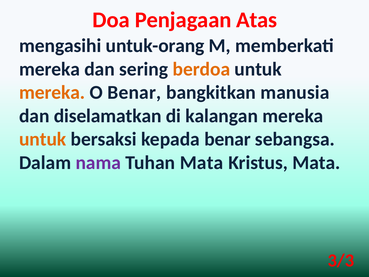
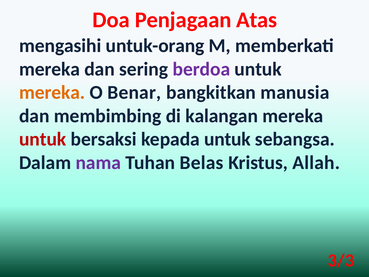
berdoa colour: orange -> purple
diselamatkan: diselamatkan -> membimbing
untuk at (43, 139) colour: orange -> red
kepada benar: benar -> untuk
Tuhan Mata: Mata -> Belas
Kristus Mata: Mata -> Allah
